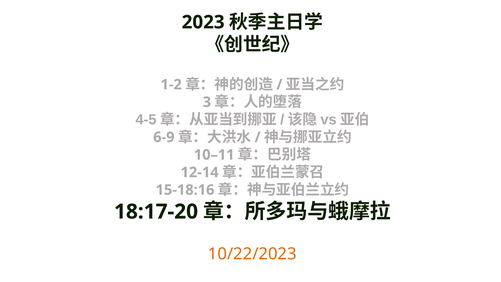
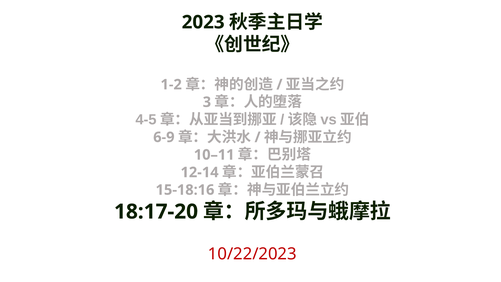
10/22/2023 colour: orange -> red
